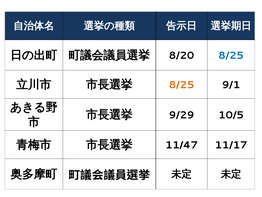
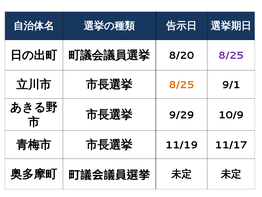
8/25 at (231, 55) colour: blue -> purple
10/5: 10/5 -> 10/9
11/47: 11/47 -> 11/19
